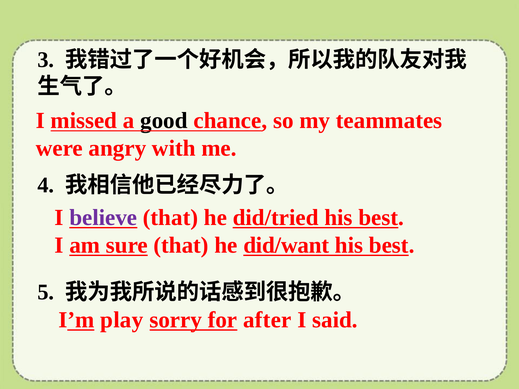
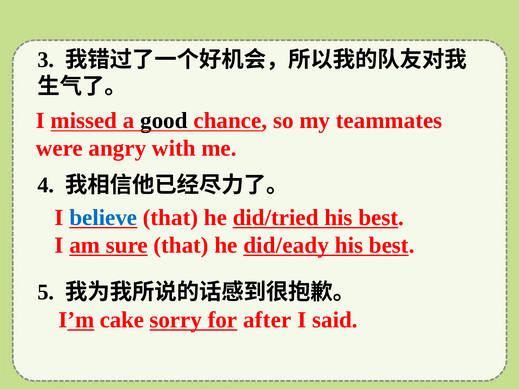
believe colour: purple -> blue
did/want: did/want -> did/eady
play: play -> cake
